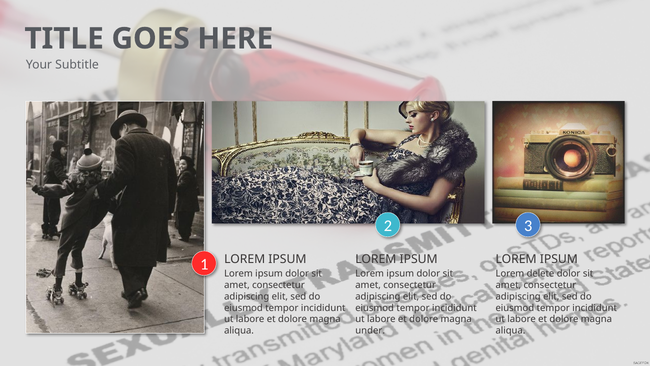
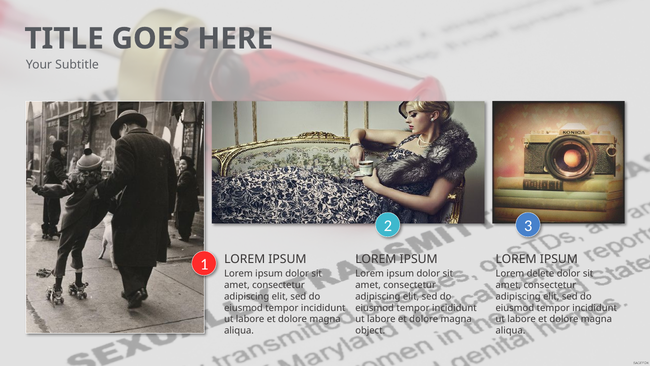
under: under -> object
